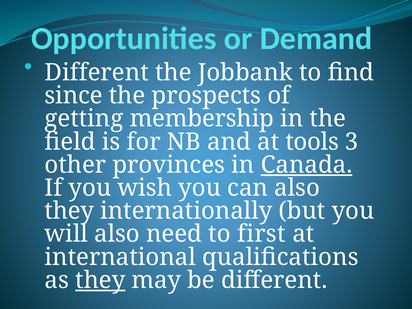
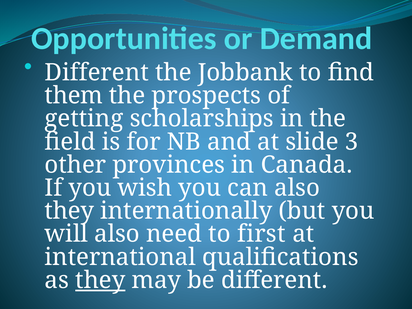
since: since -> them
membership: membership -> scholarships
tools: tools -> slide
Canada underline: present -> none
